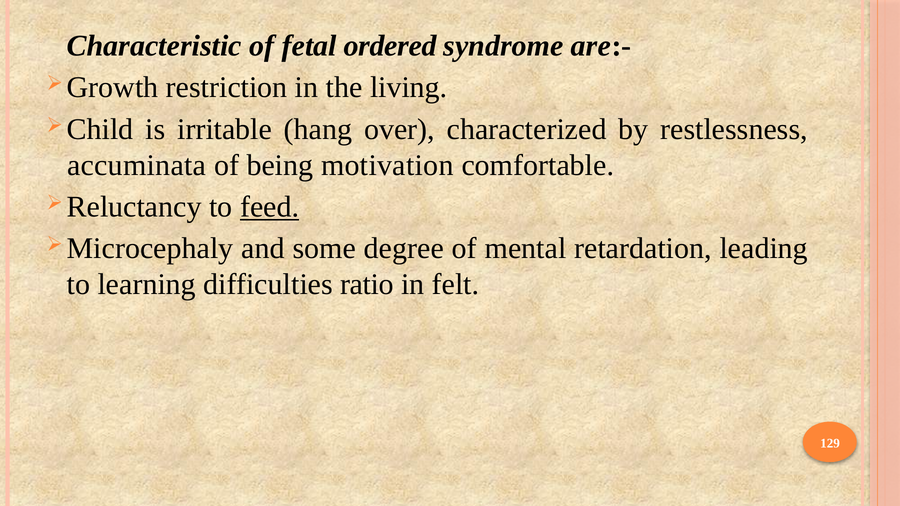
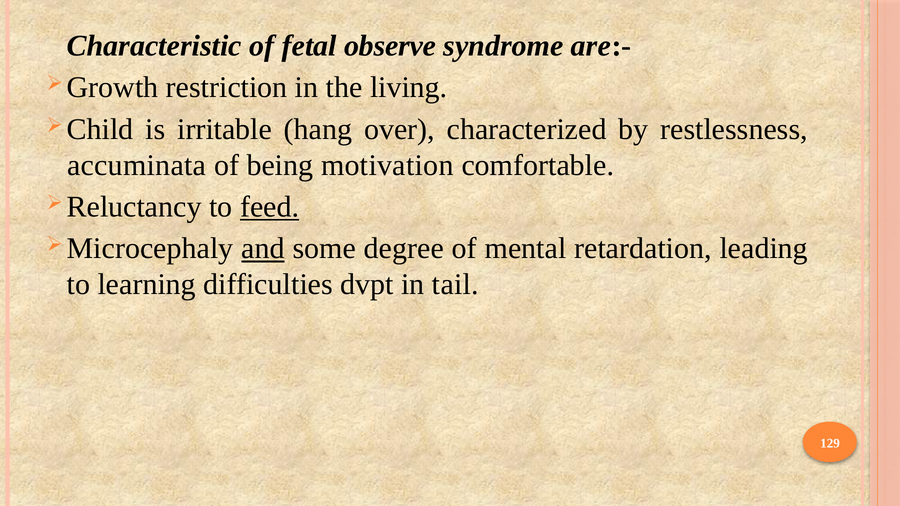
ordered: ordered -> observe
and underline: none -> present
ratio: ratio -> dvpt
felt: felt -> tail
